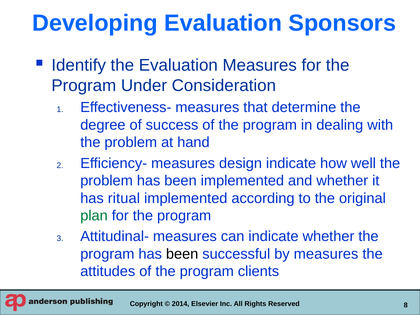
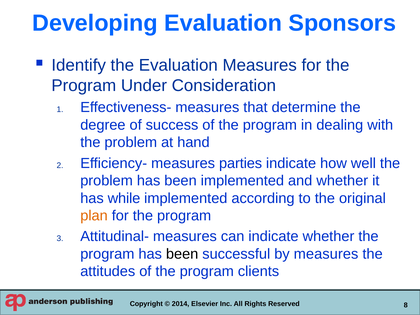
design: design -> parties
ritual: ritual -> while
plan colour: green -> orange
